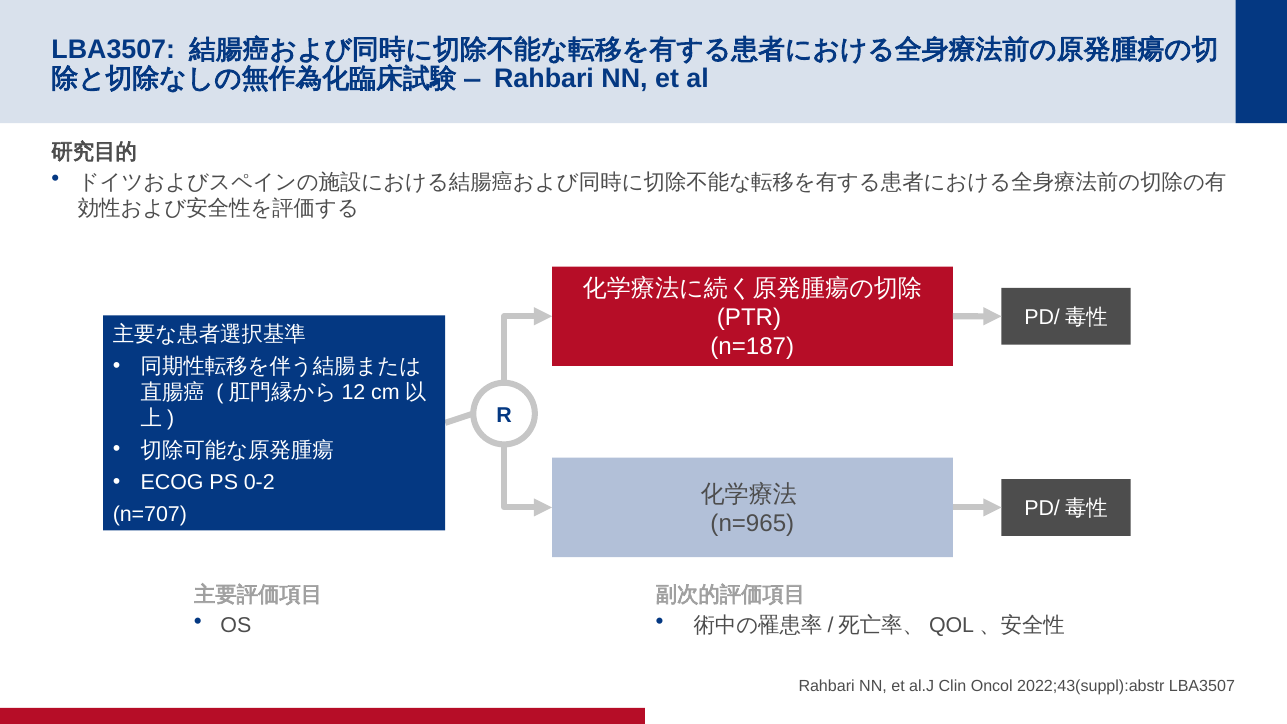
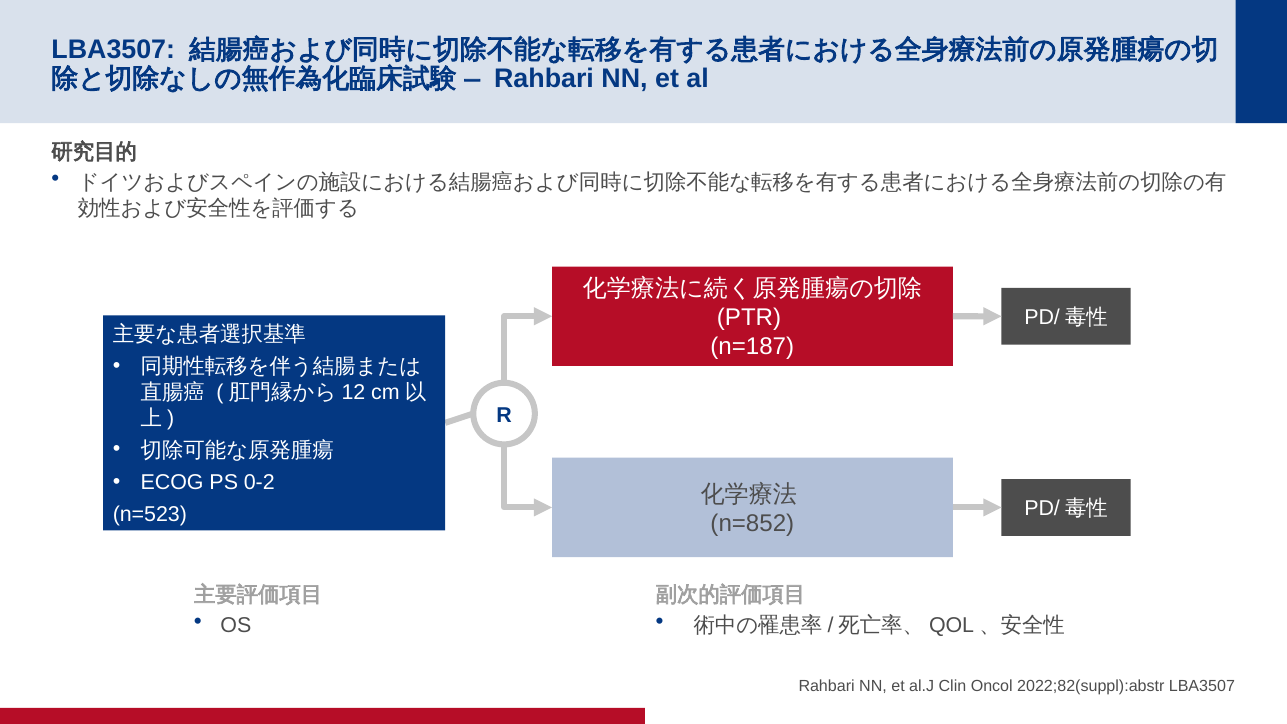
n=707: n=707 -> n=523
n=965: n=965 -> n=852
2022;43(suppl):abstr: 2022;43(suppl):abstr -> 2022;82(suppl):abstr
